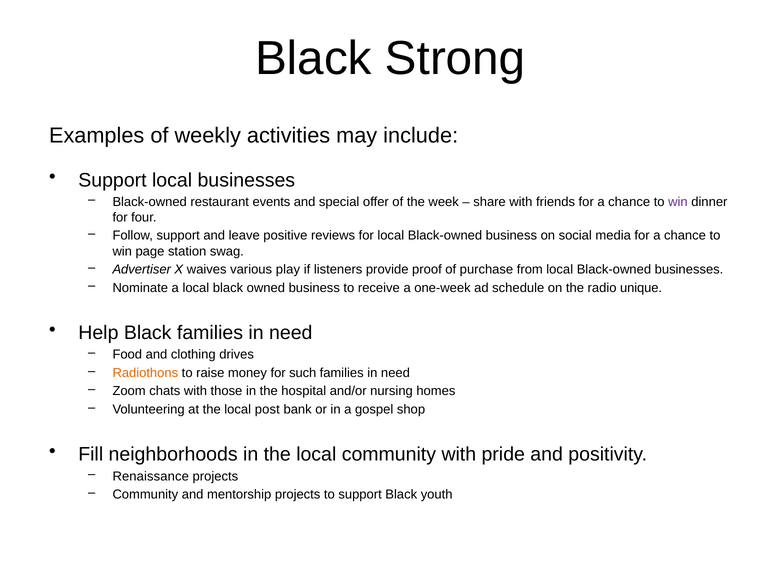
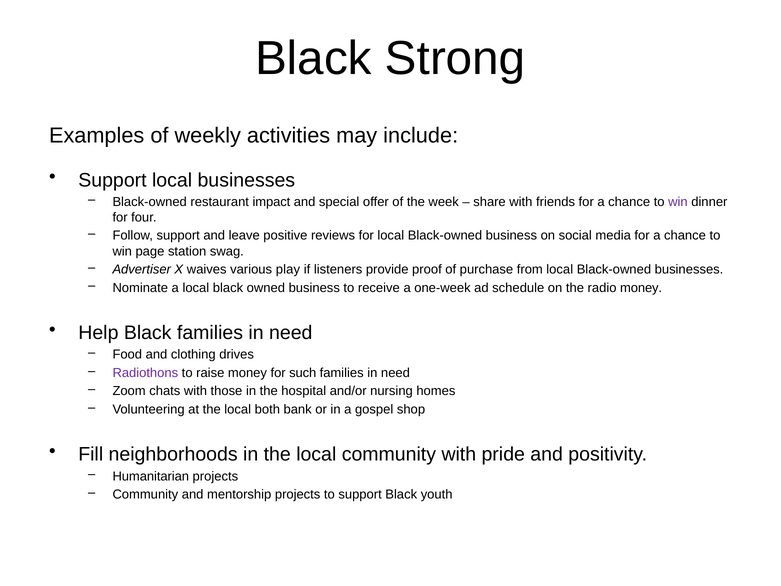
events: events -> impact
radio unique: unique -> money
Radiothons colour: orange -> purple
post: post -> both
Renaissance: Renaissance -> Humanitarian
